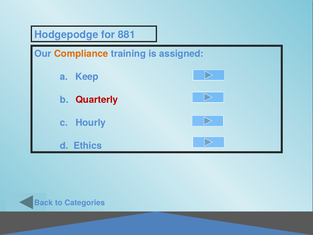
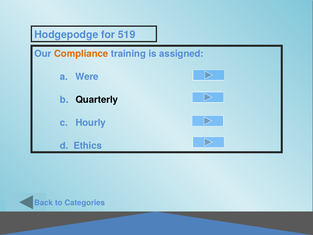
881: 881 -> 519
Keep: Keep -> Were
Quarterly colour: red -> black
